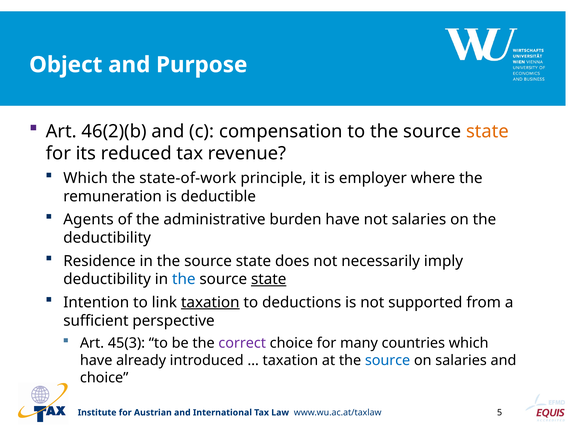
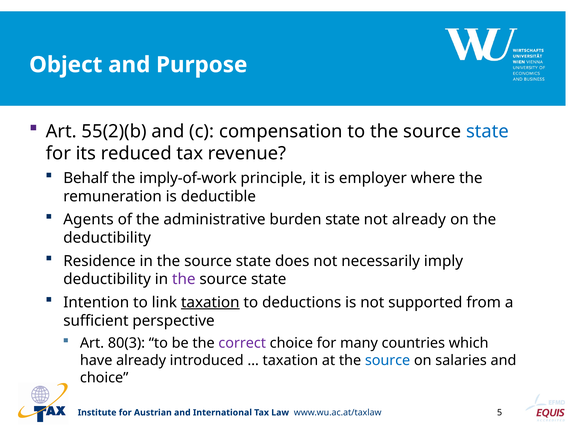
46(2)(b: 46(2)(b -> 55(2)(b
state at (487, 131) colour: orange -> blue
Which at (86, 178): Which -> Behalf
state-of-work: state-of-work -> imply-of-work
burden have: have -> state
not salaries: salaries -> already
the at (184, 279) colour: blue -> purple
state at (269, 279) underline: present -> none
45(3: 45(3 -> 80(3
